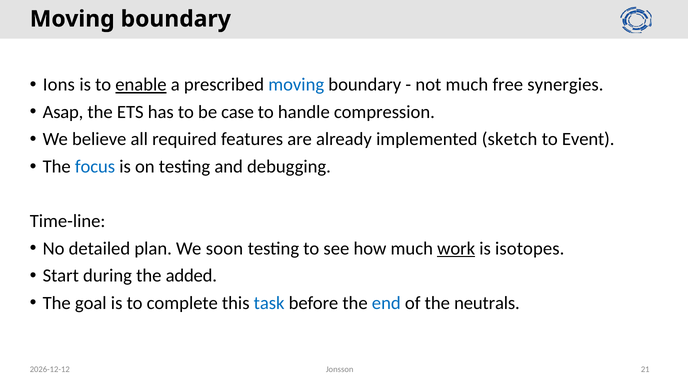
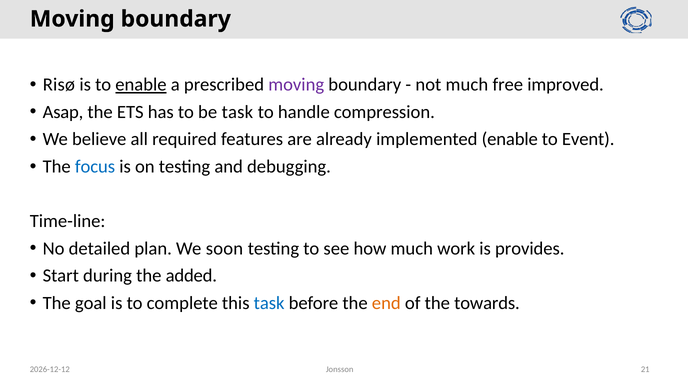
Ions: Ions -> Risø
moving at (296, 85) colour: blue -> purple
synergies: synergies -> improved
be case: case -> task
implemented sketch: sketch -> enable
work underline: present -> none
isotopes: isotopes -> provides
end colour: blue -> orange
neutrals: neutrals -> towards
